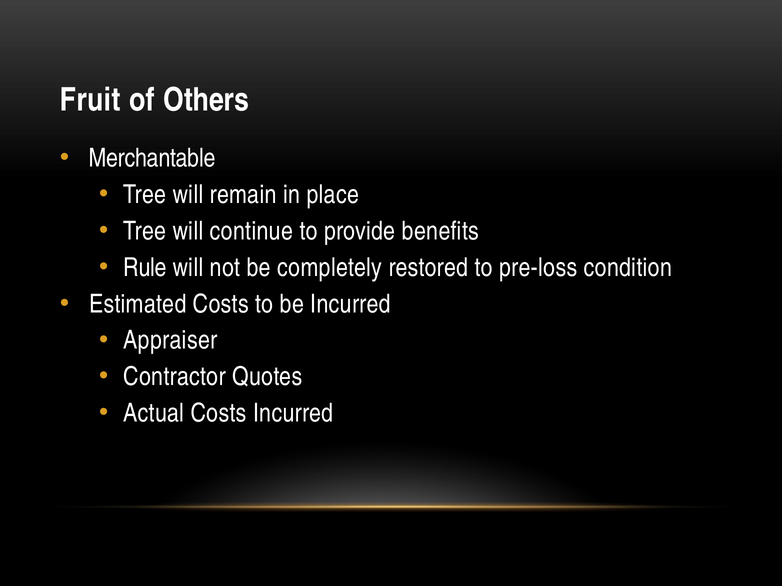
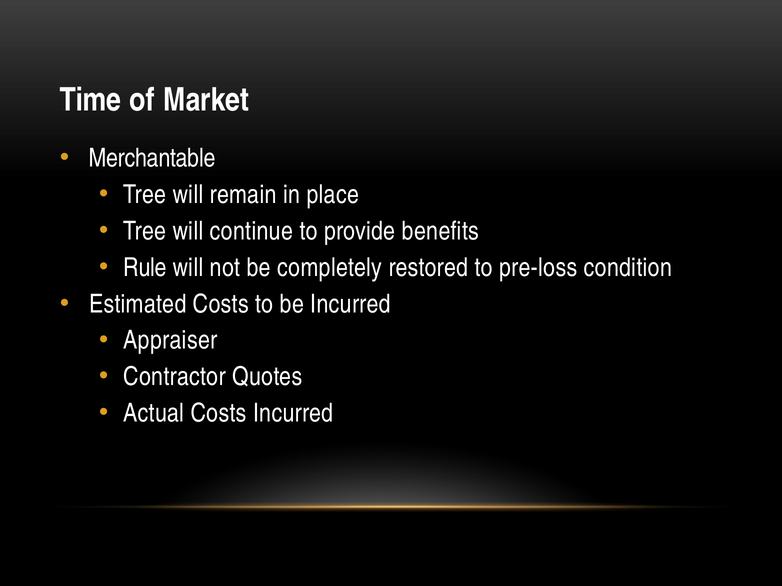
Fruit: Fruit -> Time
Others: Others -> Market
